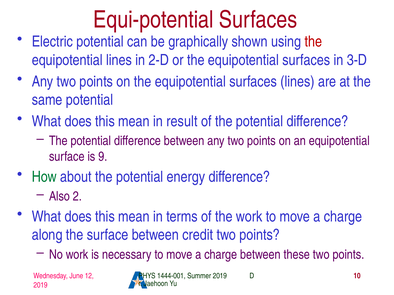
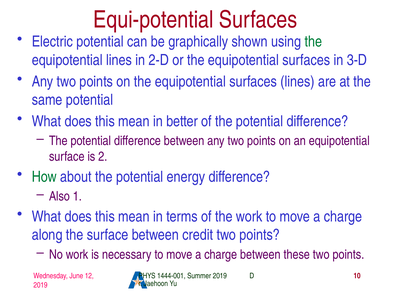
the at (313, 42) colour: red -> green
result: result -> better
9: 9 -> 2
2: 2 -> 1
